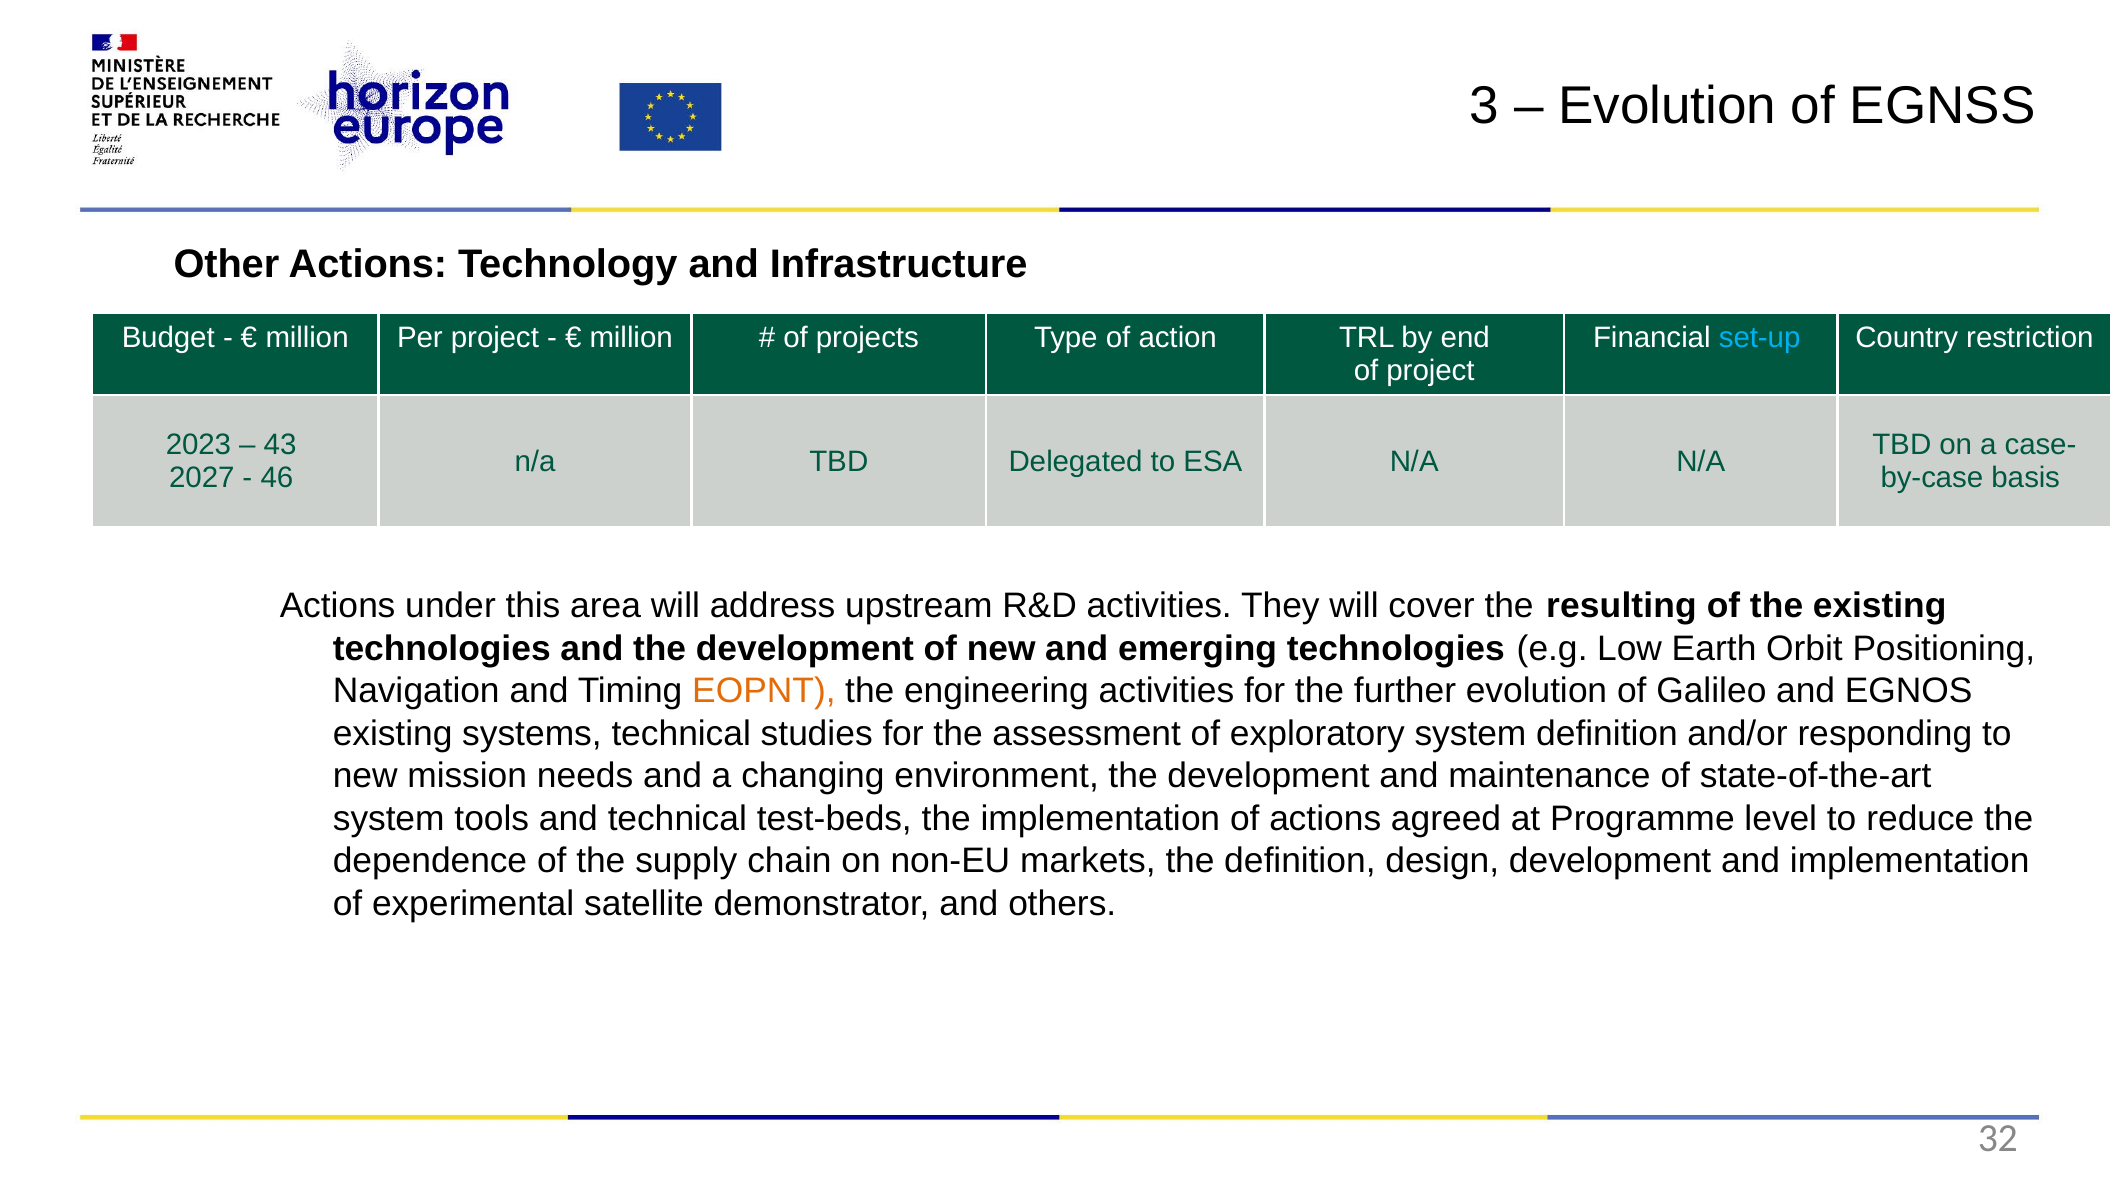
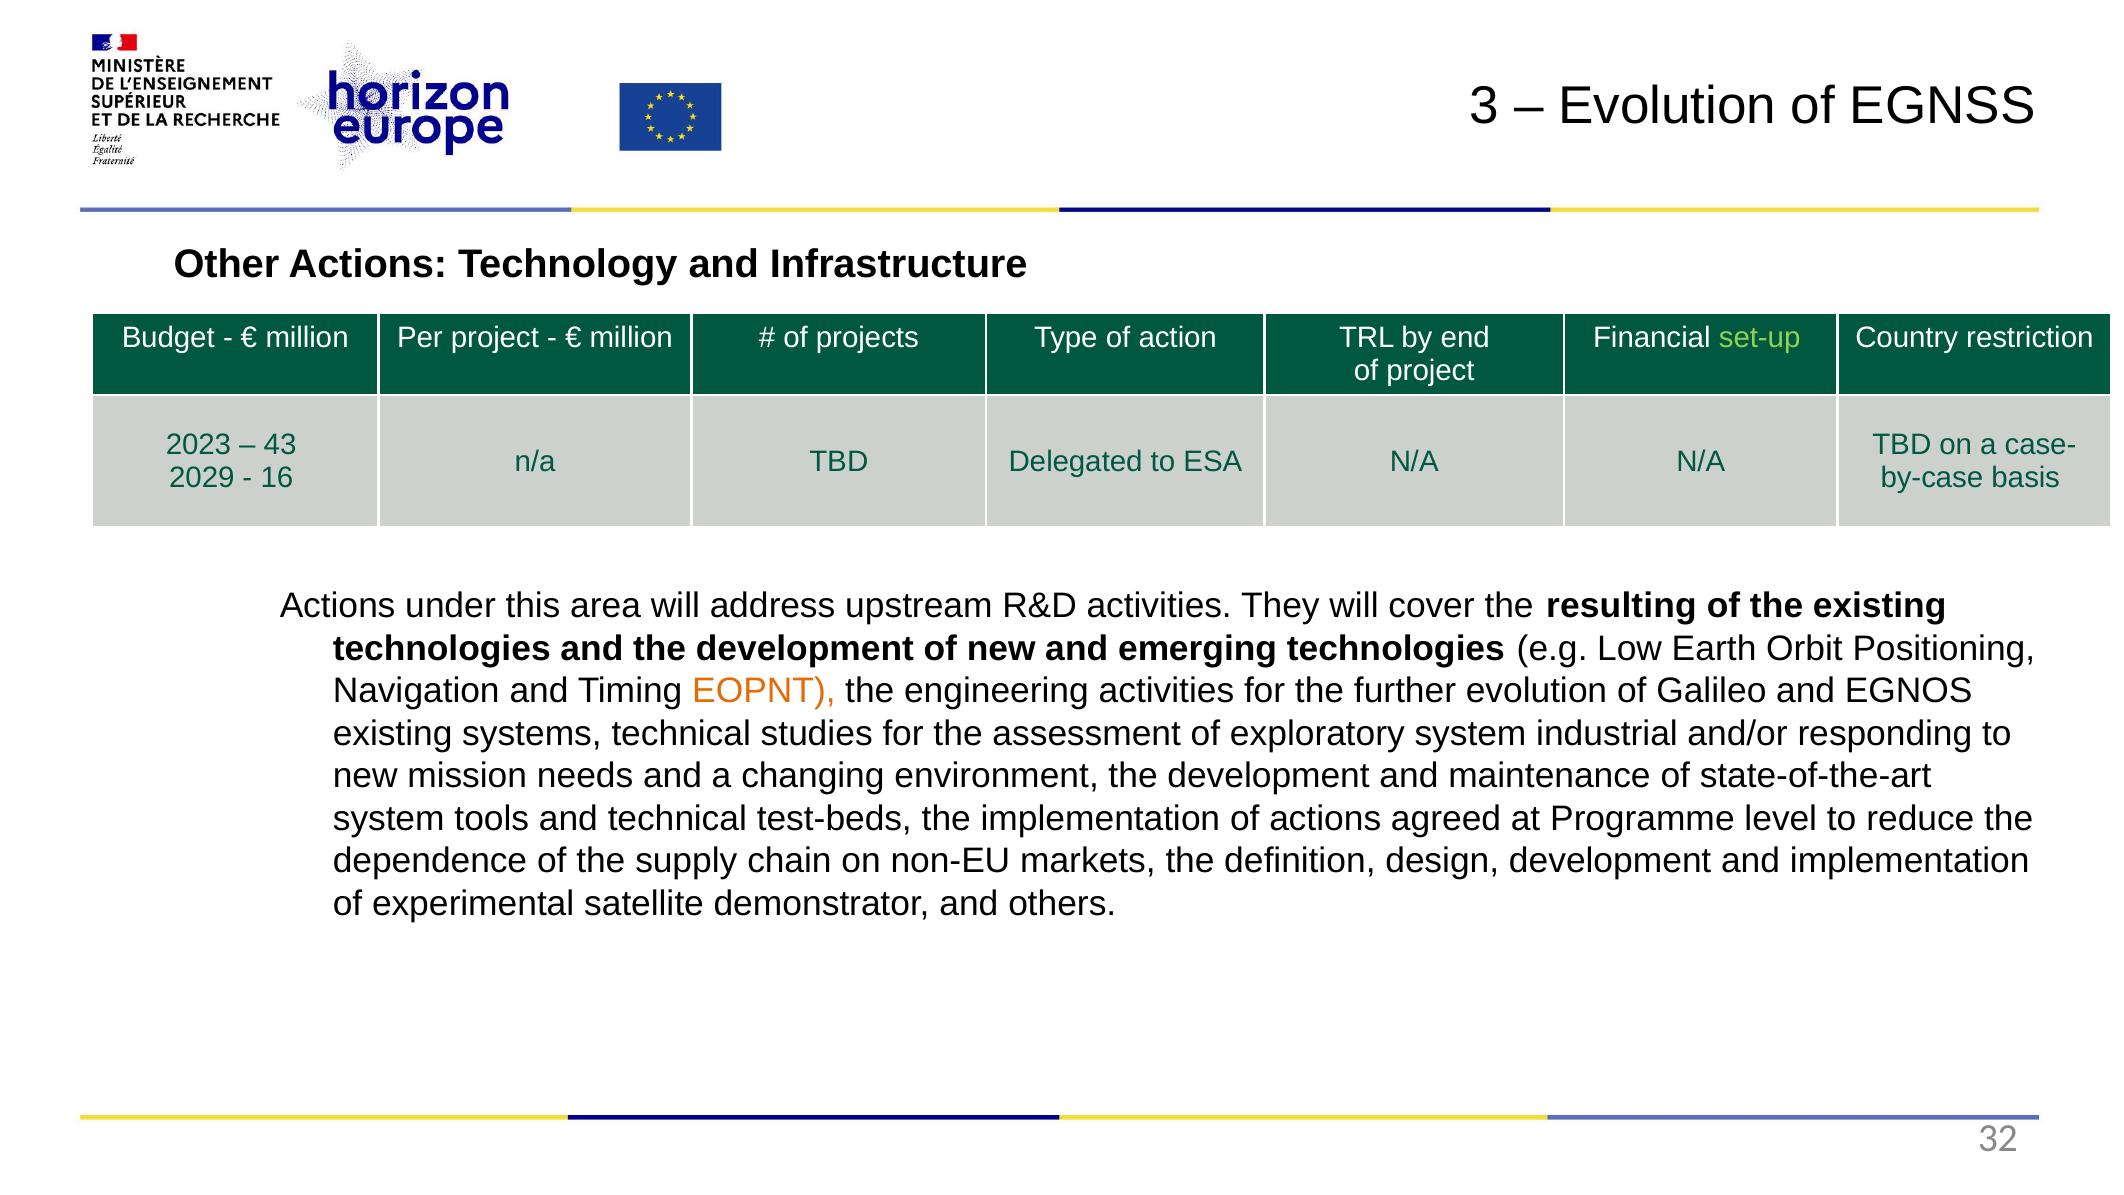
set-up colour: light blue -> light green
2027: 2027 -> 2029
46: 46 -> 16
system definition: definition -> industrial
